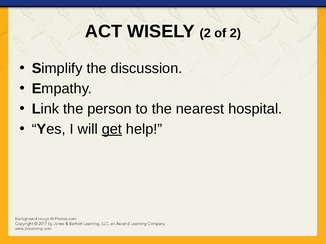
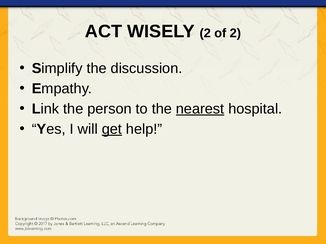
nearest underline: none -> present
